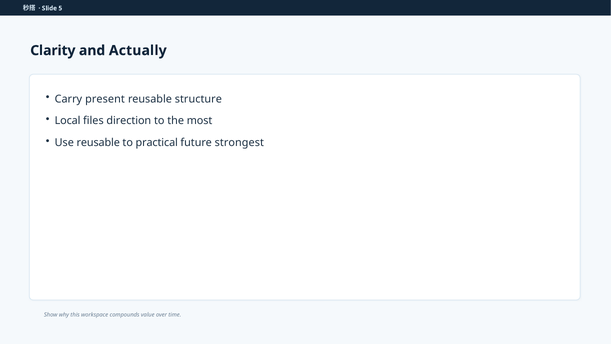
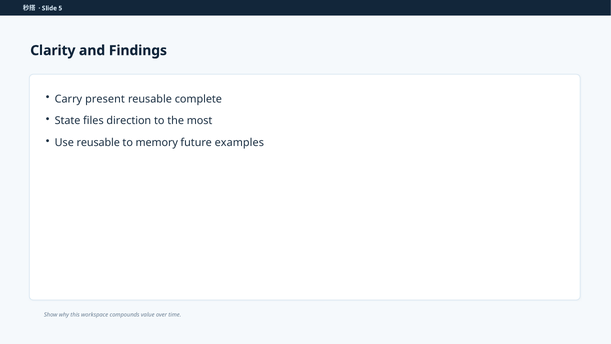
Actually: Actually -> Findings
structure: structure -> complete
Local: Local -> State
practical: practical -> memory
strongest: strongest -> examples
